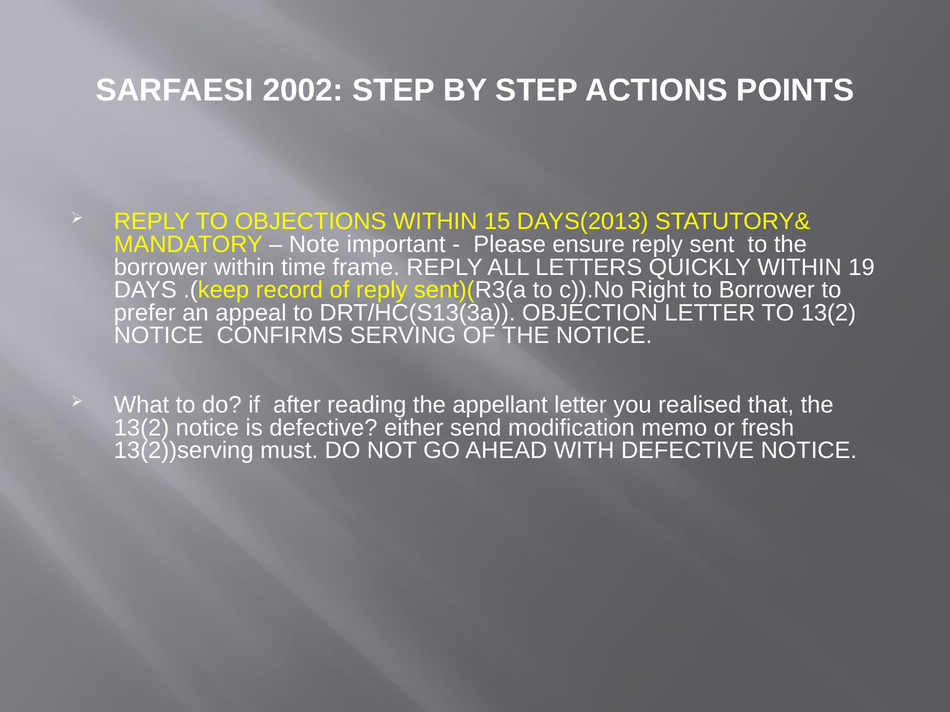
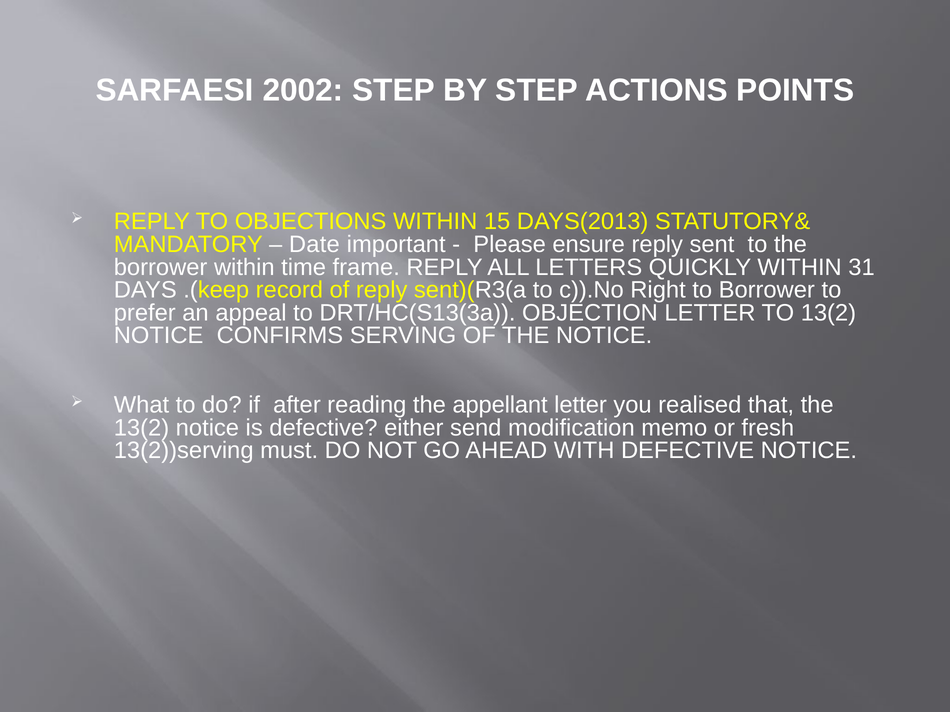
Note: Note -> Date
19: 19 -> 31
